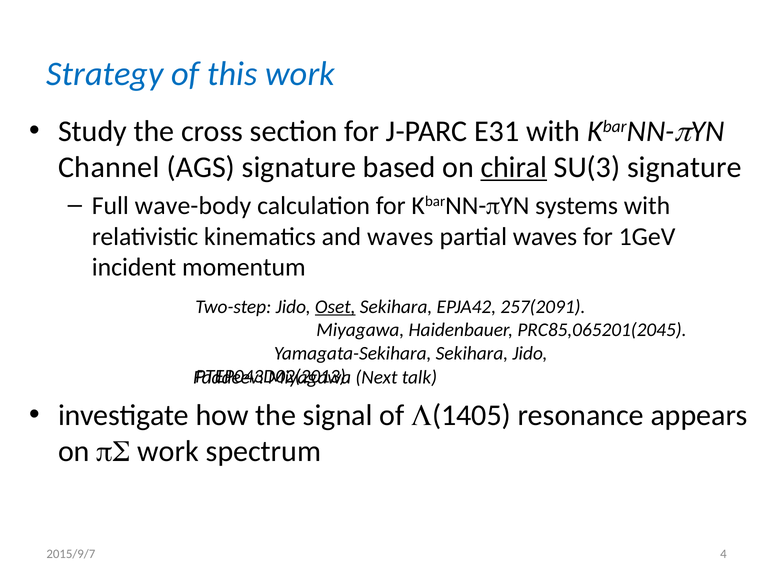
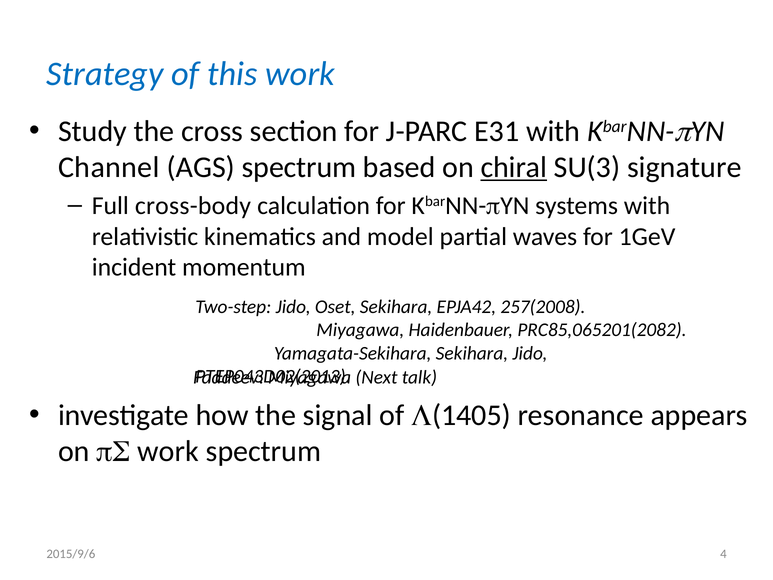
AGS signature: signature -> spectrum
wave-body: wave-body -> cross-body
and waves: waves -> model
Oset underline: present -> none
257(2091: 257(2091 -> 257(2008
PRC85,065201(2045: PRC85,065201(2045 -> PRC85,065201(2082
2015/9/7: 2015/9/7 -> 2015/9/6
